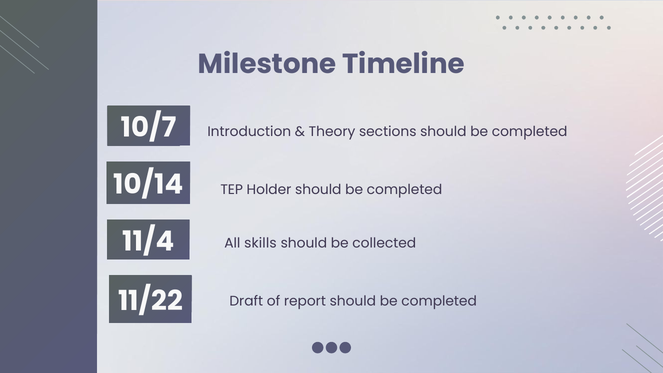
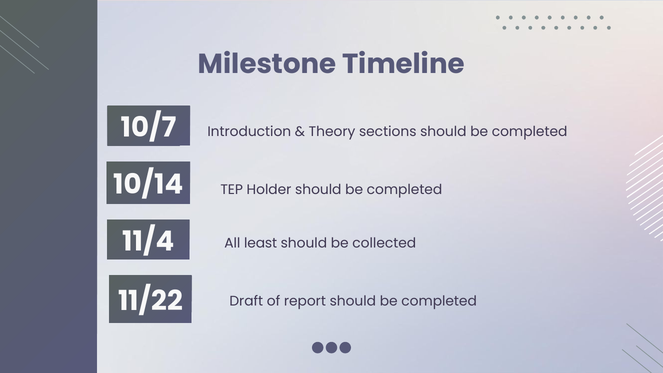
skills: skills -> least
